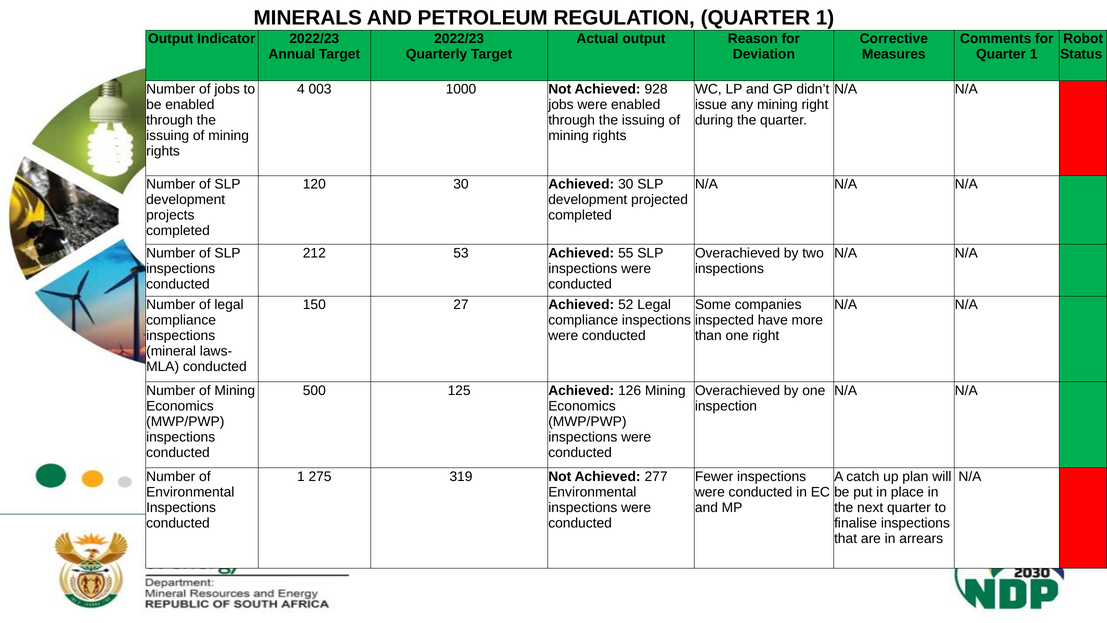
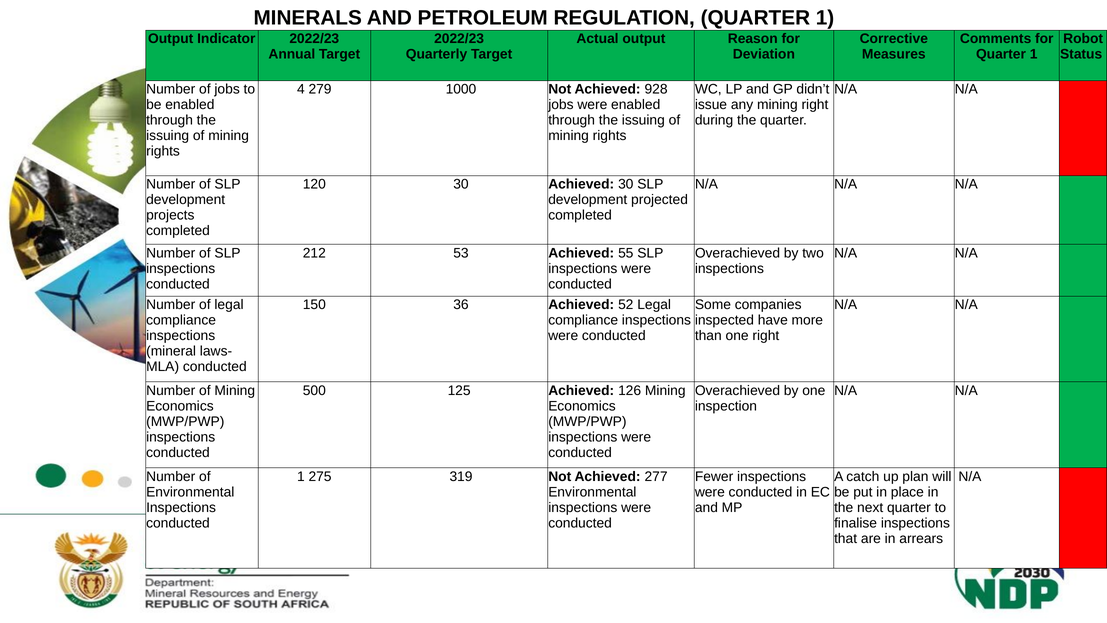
003: 003 -> 279
27: 27 -> 36
